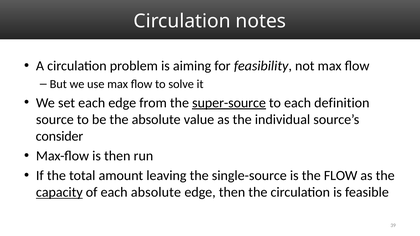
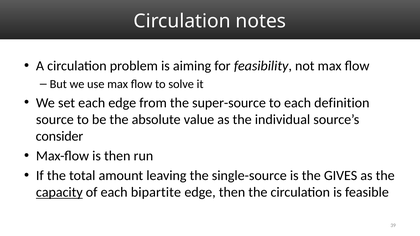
super-source underline: present -> none
the FLOW: FLOW -> GIVES
each absolute: absolute -> bipartite
